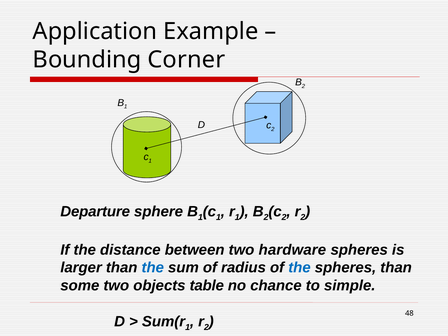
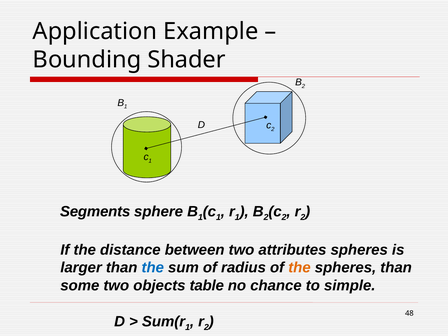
Corner: Corner -> Shader
Departure: Departure -> Segments
hardware: hardware -> attributes
the at (299, 268) colour: blue -> orange
